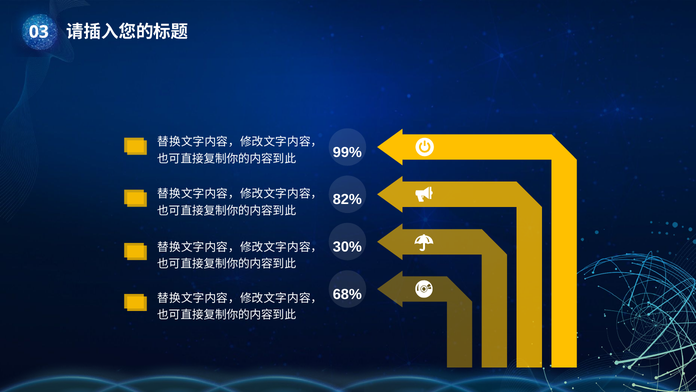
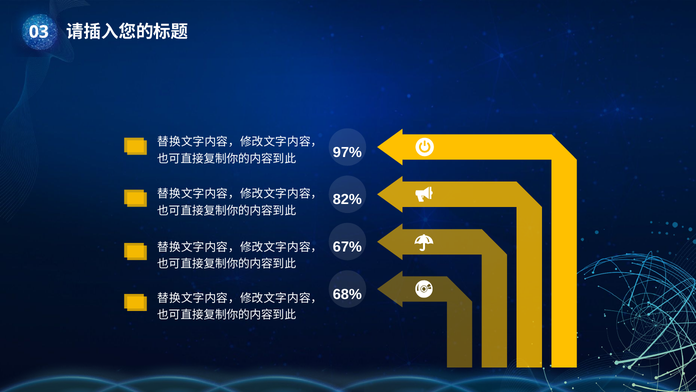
99%: 99% -> 97%
30%: 30% -> 67%
